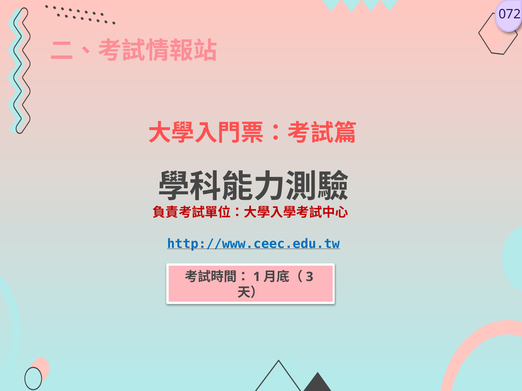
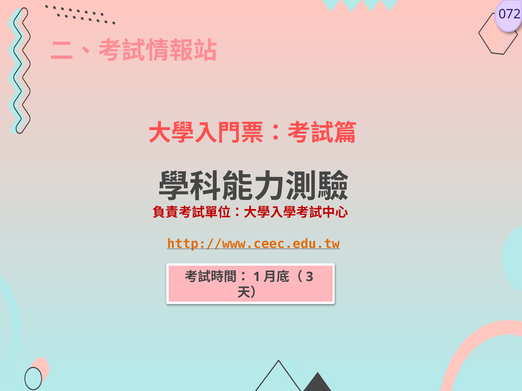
http://www.ceec.edu.tw colour: blue -> orange
